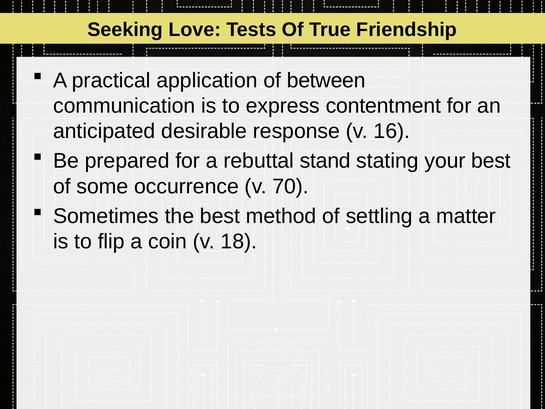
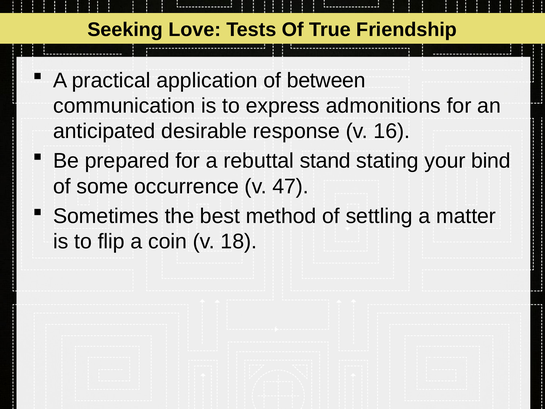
contentment: contentment -> admonitions
your best: best -> bind
70: 70 -> 47
